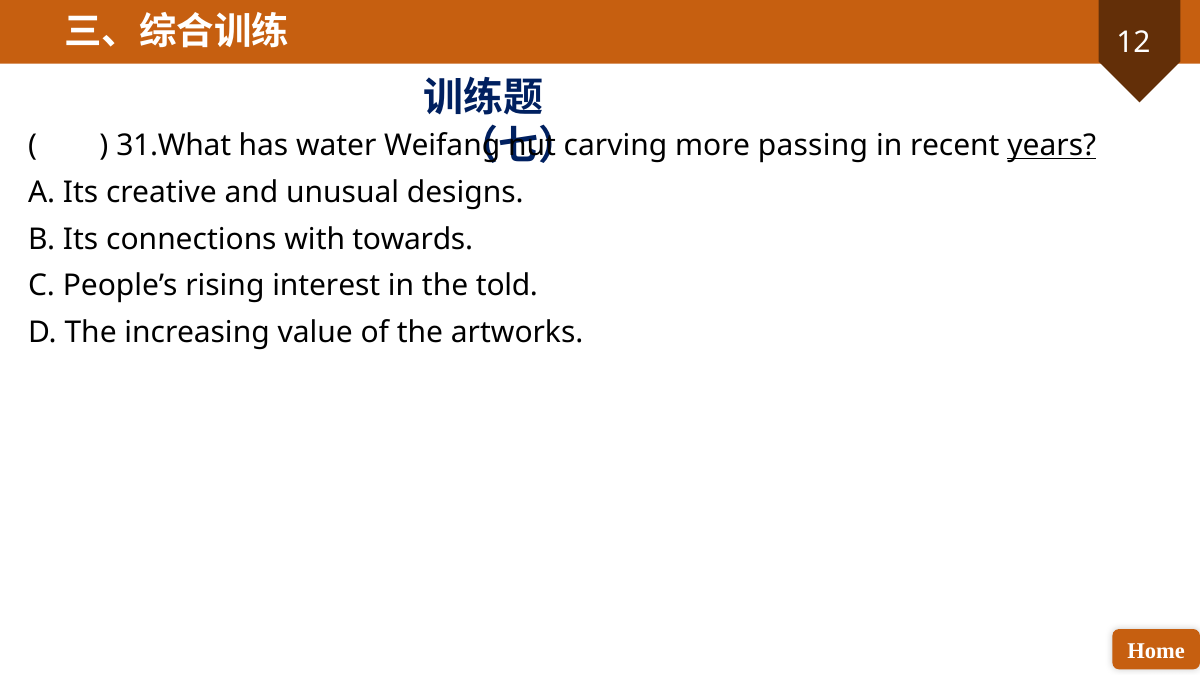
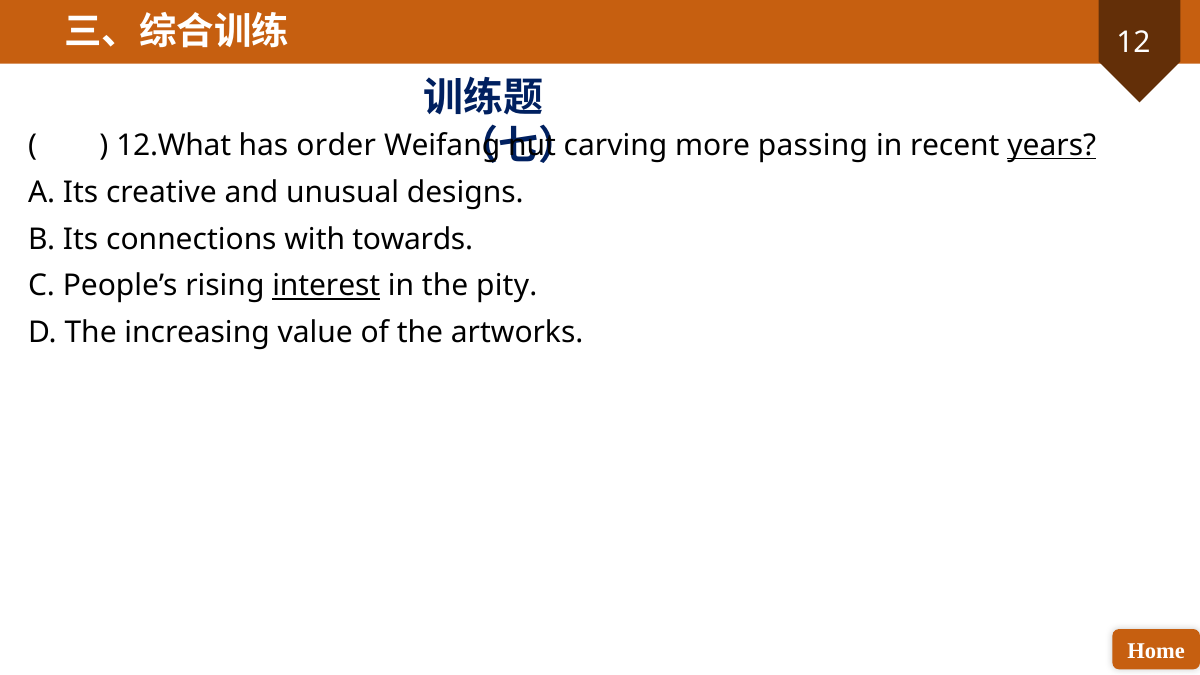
31.What: 31.What -> 12.What
water: water -> order
interest underline: none -> present
told: told -> pity
